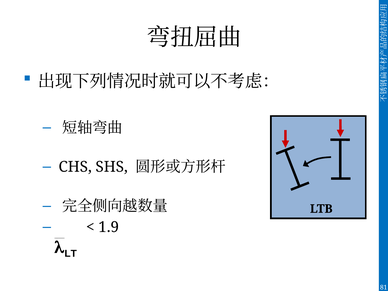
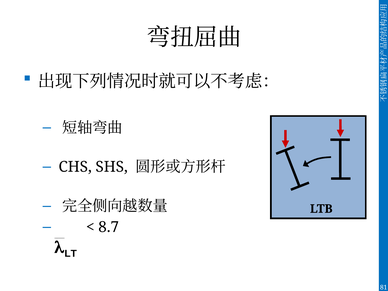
1.9: 1.9 -> 8.7
